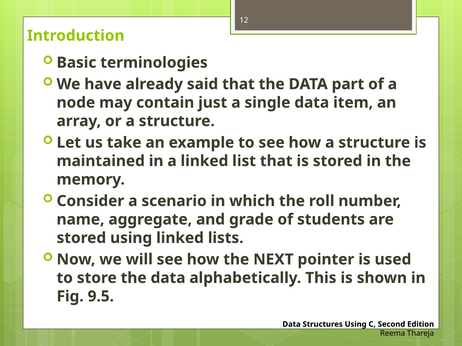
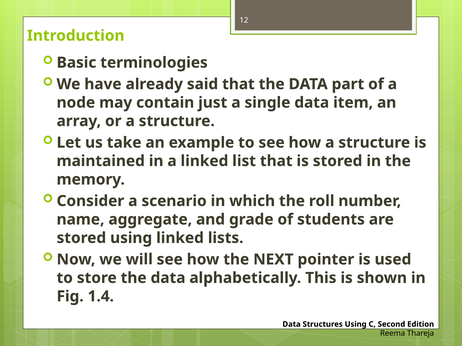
9.5: 9.5 -> 1.4
